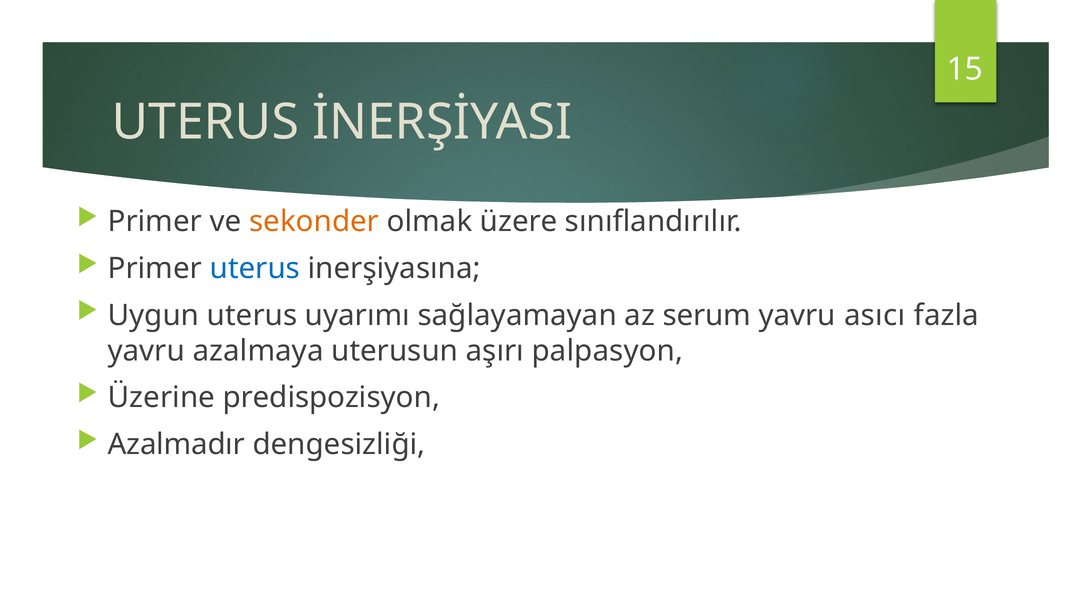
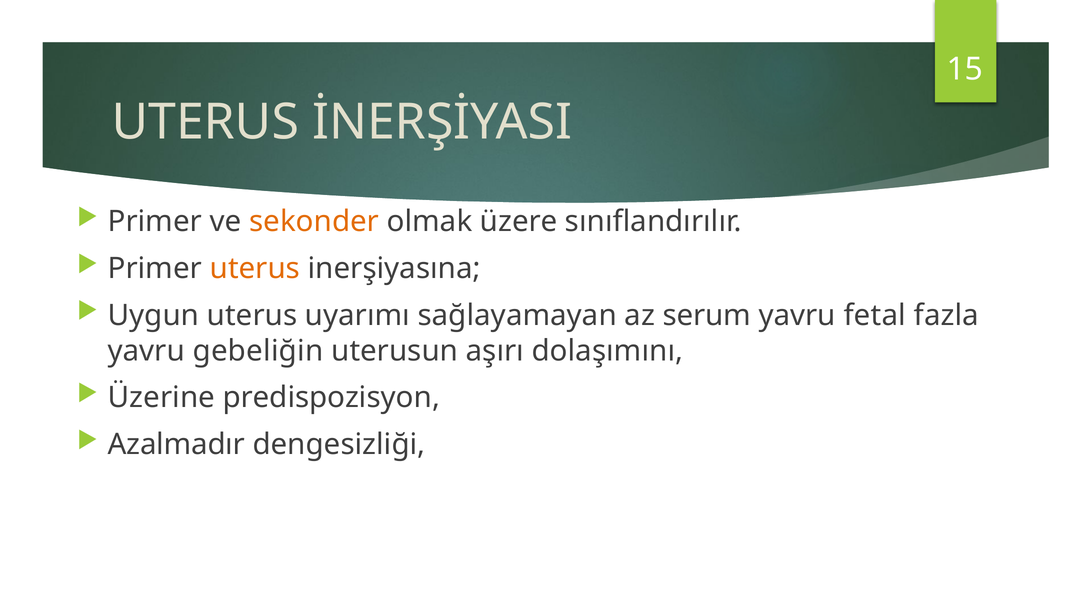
uterus at (255, 269) colour: blue -> orange
asıcı: asıcı -> fetal
azalmaya: azalmaya -> gebeliğin
palpasyon: palpasyon -> dolaşımını
